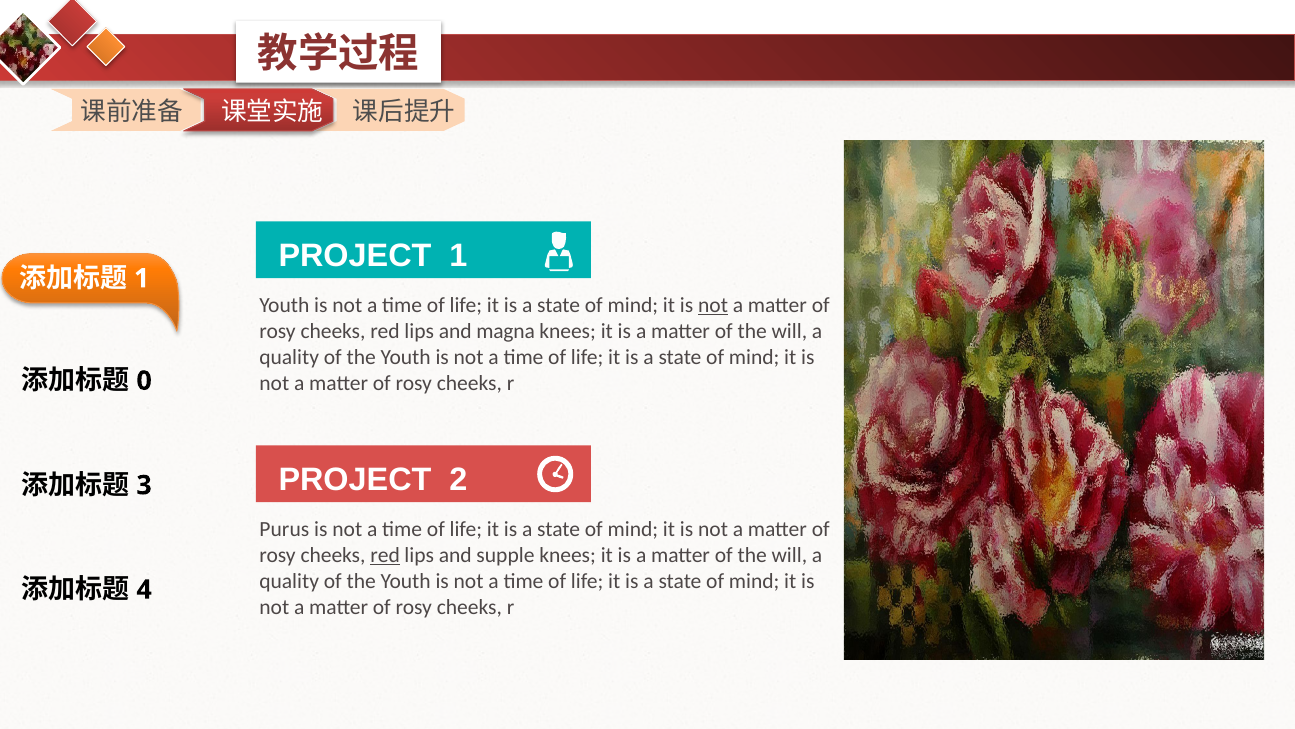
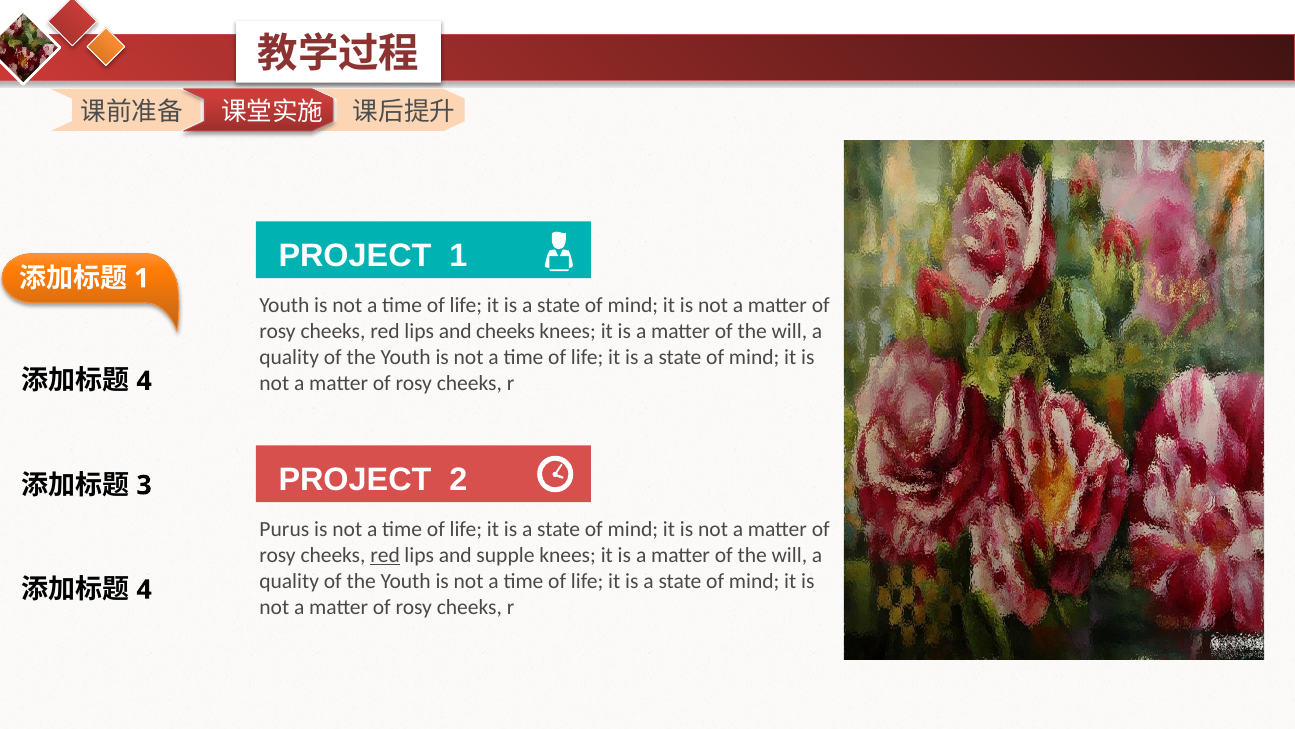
not at (713, 305) underline: present -> none
and magna: magna -> cheeks
0 at (144, 381): 0 -> 4
